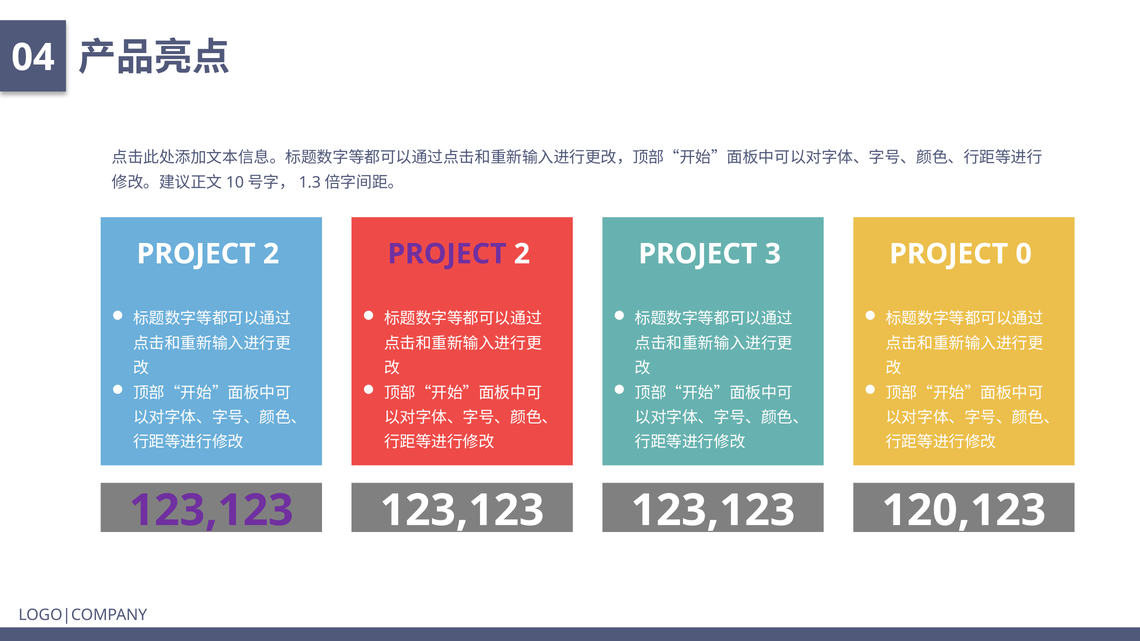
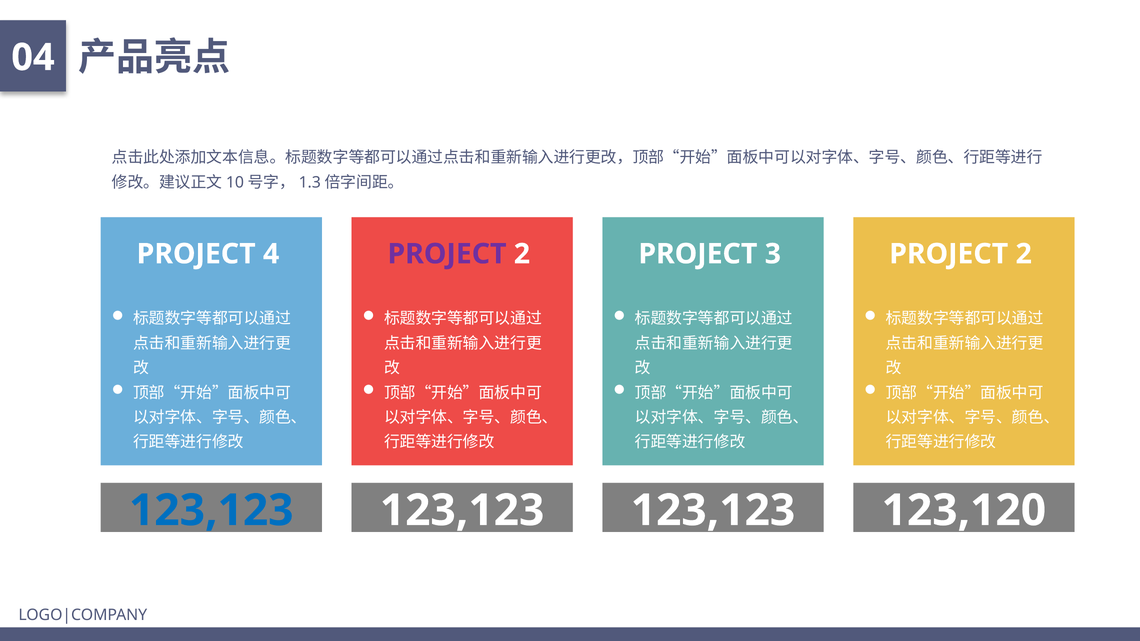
2 at (271, 254): 2 -> 4
0 at (1024, 254): 0 -> 2
123,123 at (211, 511) colour: purple -> blue
120,123: 120,123 -> 123,120
